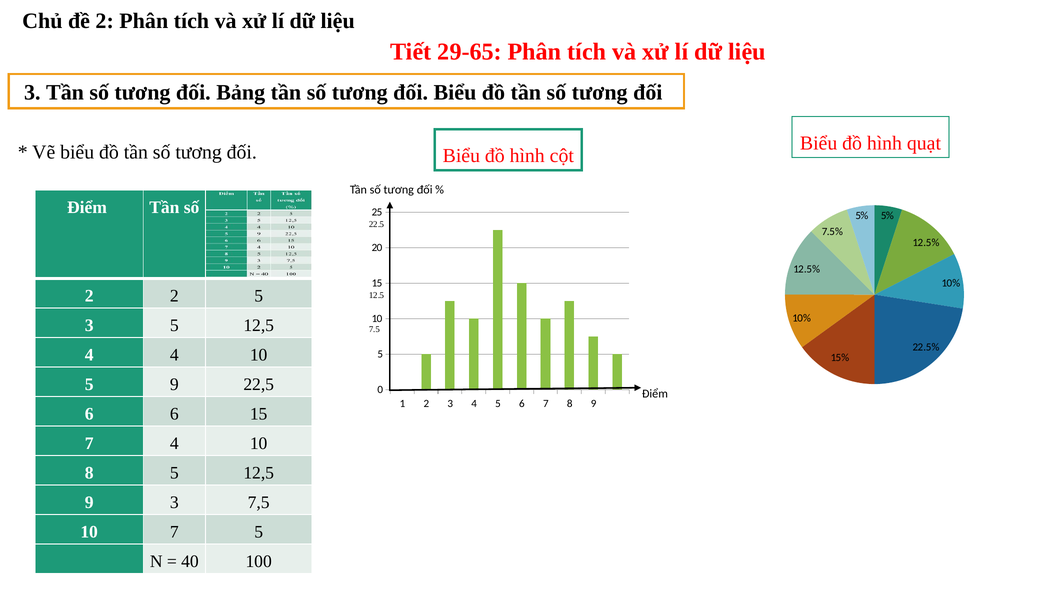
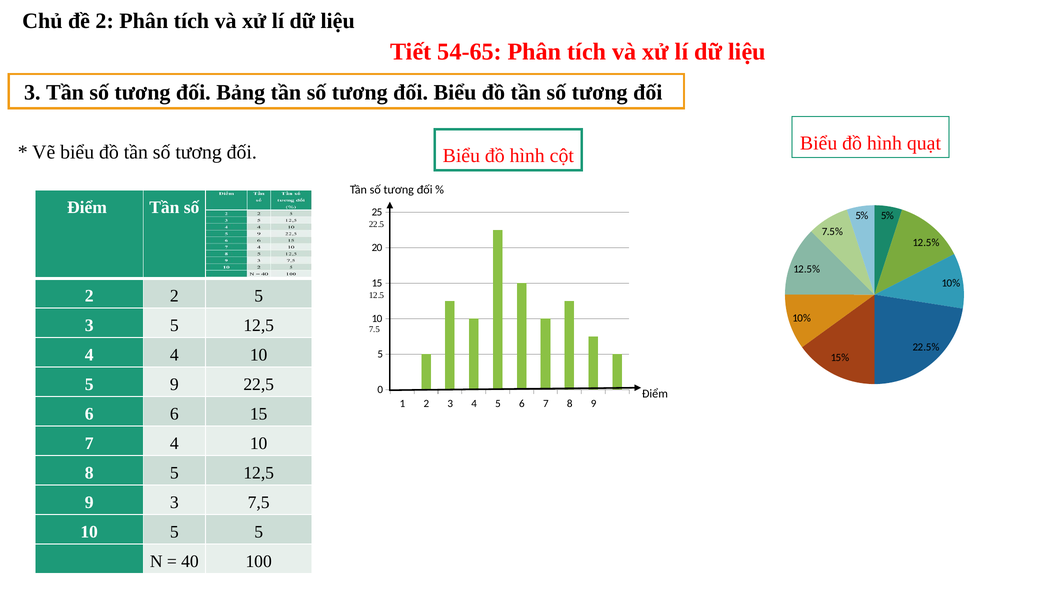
29-65: 29-65 -> 54-65
7 at (174, 532): 7 -> 5
